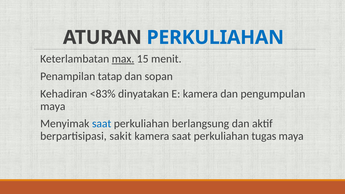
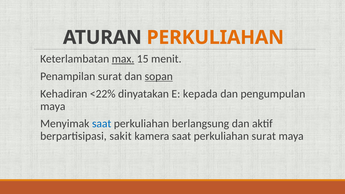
PERKULIAHAN at (215, 37) colour: blue -> orange
Penampilan tatap: tatap -> surat
sopan underline: none -> present
<83%: <83% -> <22%
E kamera: kamera -> kepada
perkuliahan tugas: tugas -> surat
